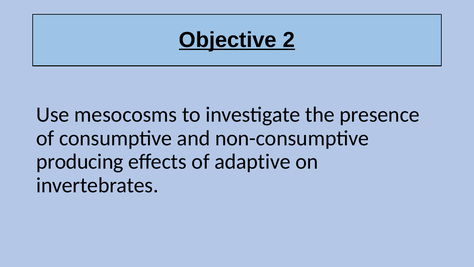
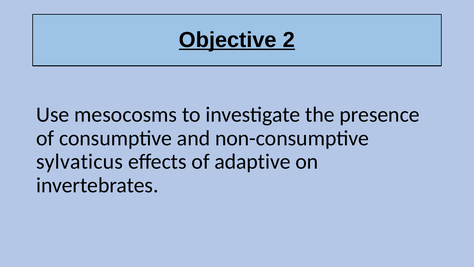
producing: producing -> sylvaticus
